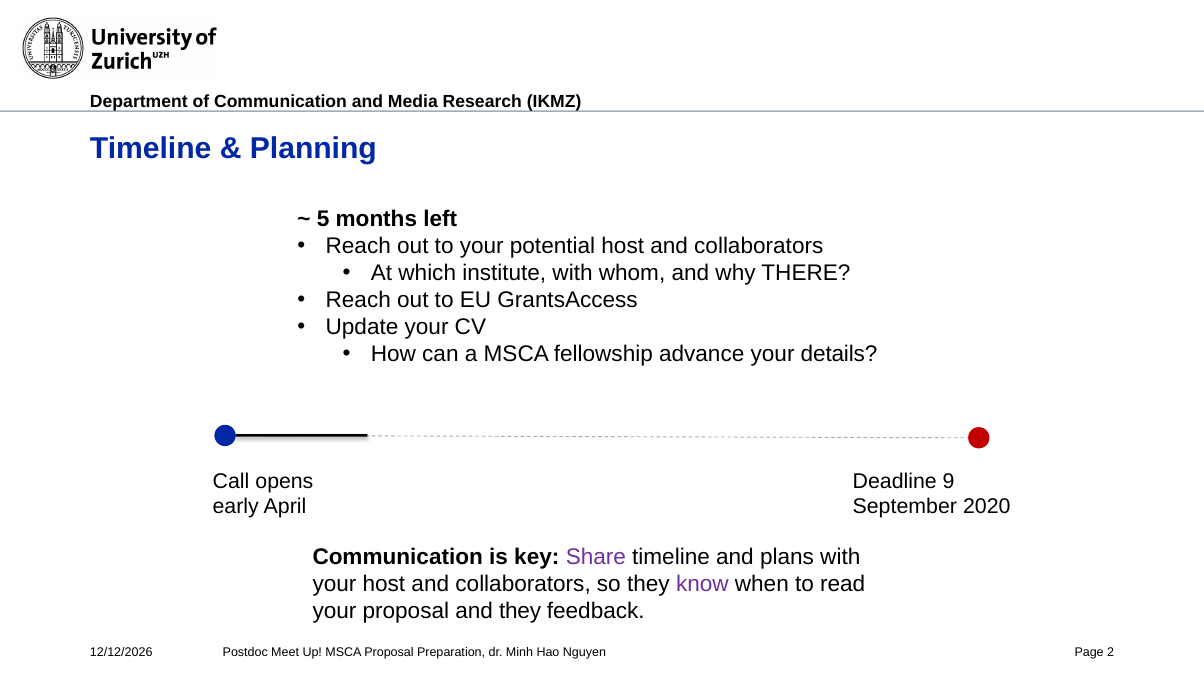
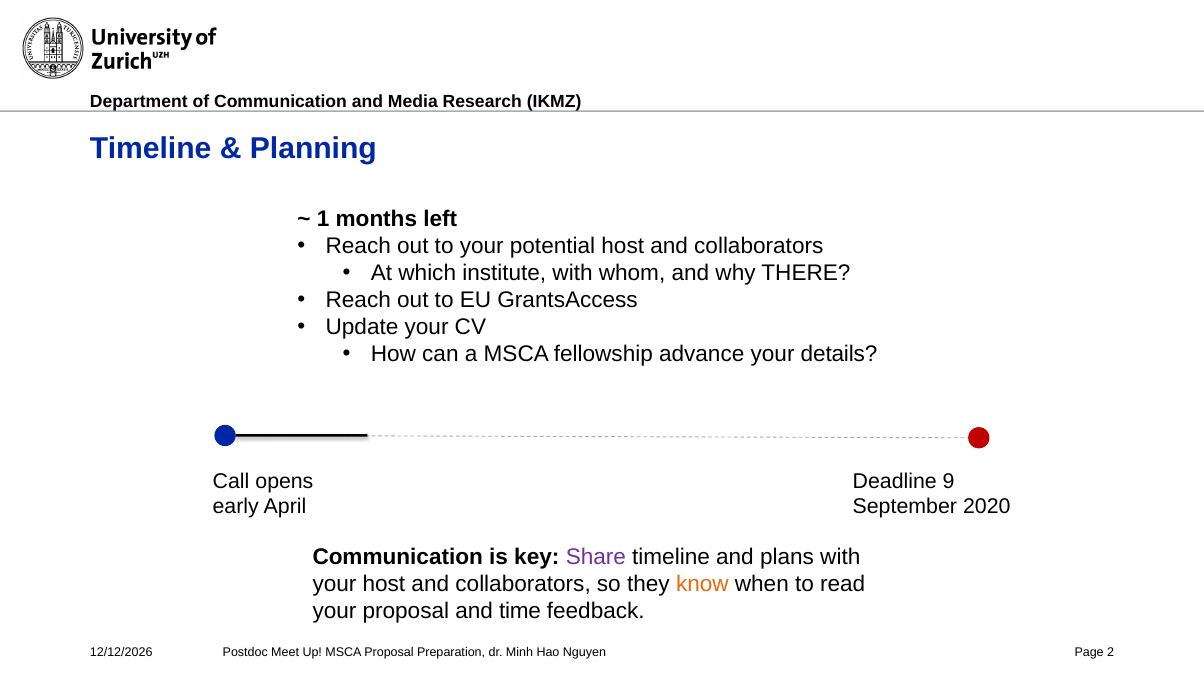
5: 5 -> 1
know colour: purple -> orange
and they: they -> time
